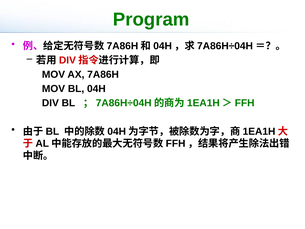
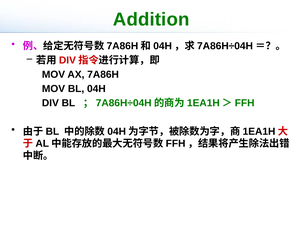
Program: Program -> Addition
